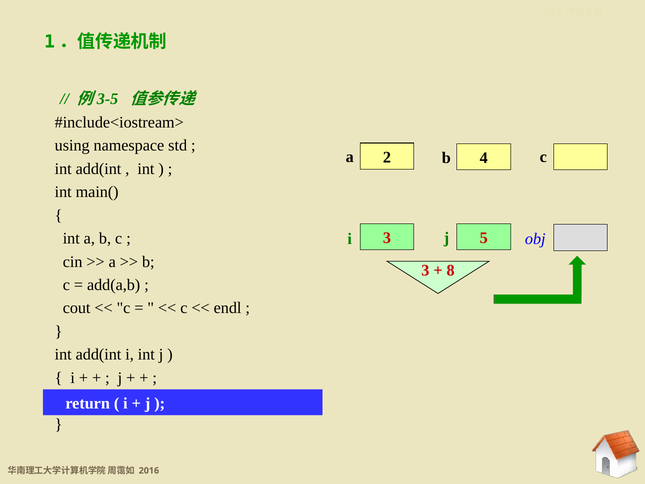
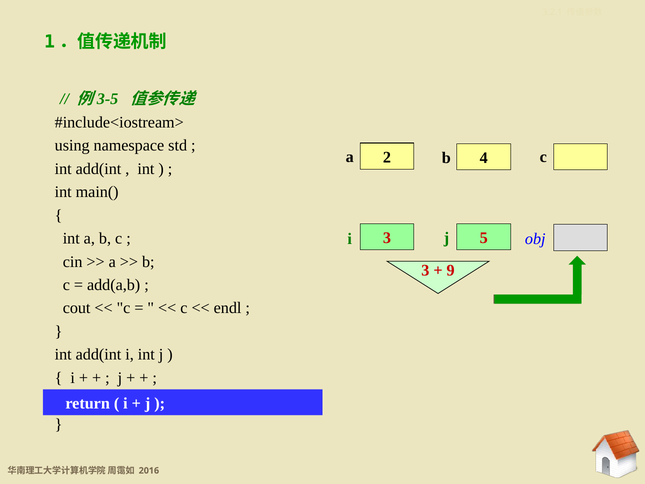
8: 8 -> 9
